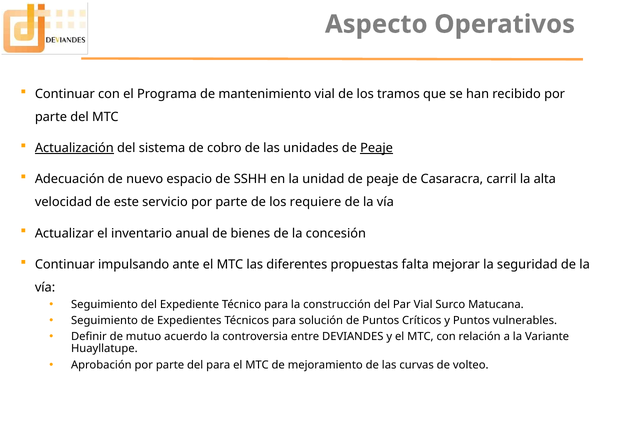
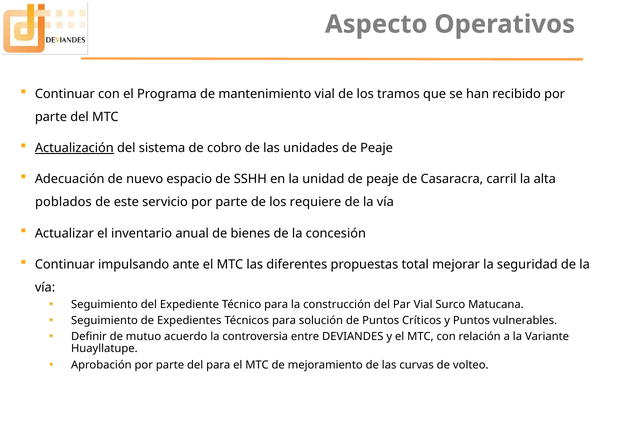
Peaje at (377, 148) underline: present -> none
velocidad: velocidad -> poblados
falta: falta -> total
